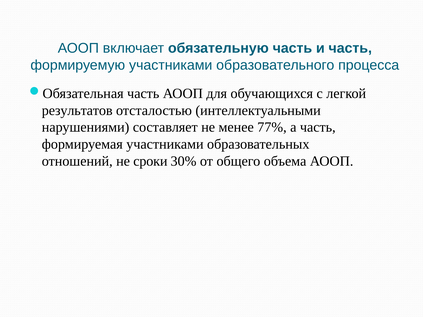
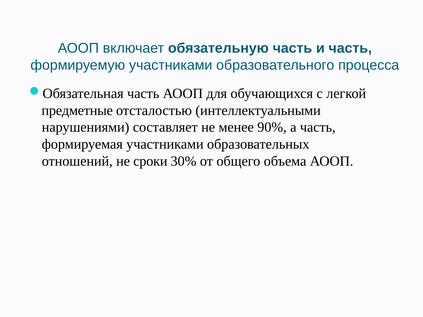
результатов: результатов -> предметные
77%: 77% -> 90%
